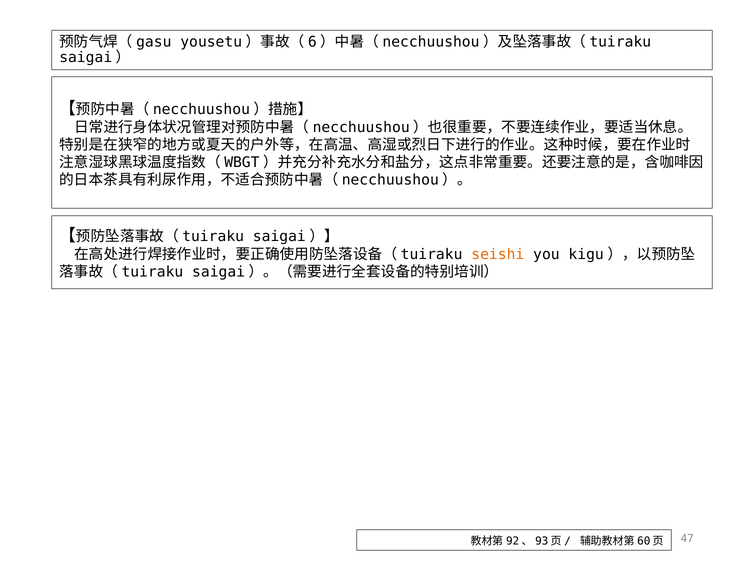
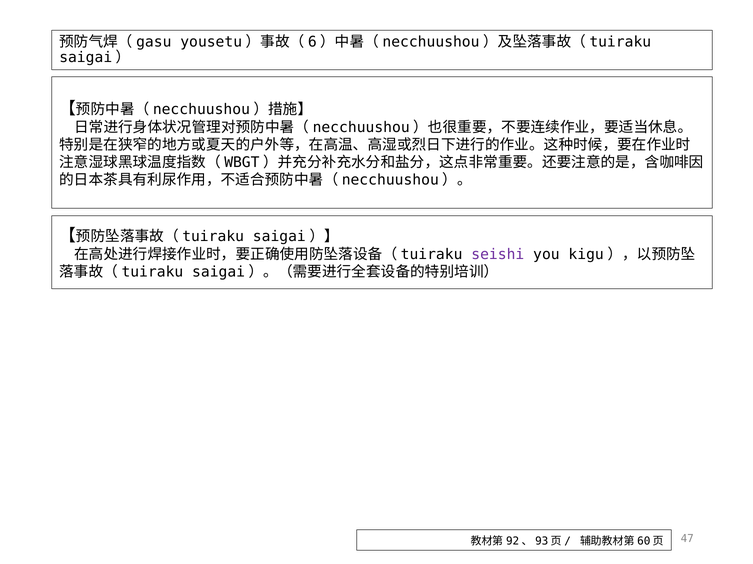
seishi colour: orange -> purple
